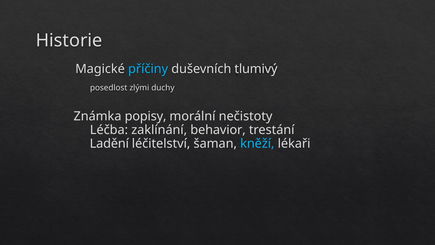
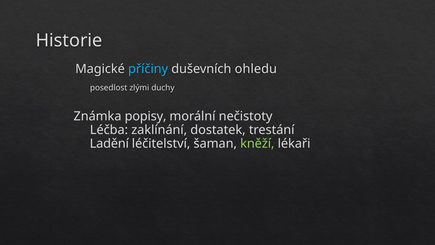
tlumivý: tlumivý -> ohledu
behavior: behavior -> dostatek
kněží colour: light blue -> light green
